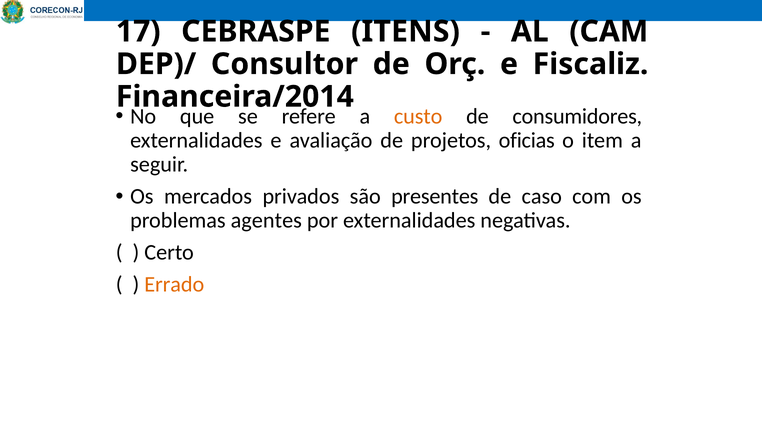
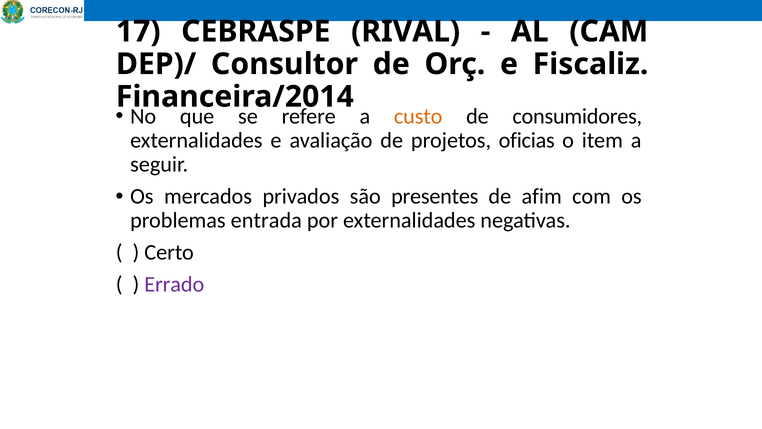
ITENS: ITENS -> RIVAL
caso: caso -> afim
agentes: agentes -> entrada
Errado colour: orange -> purple
